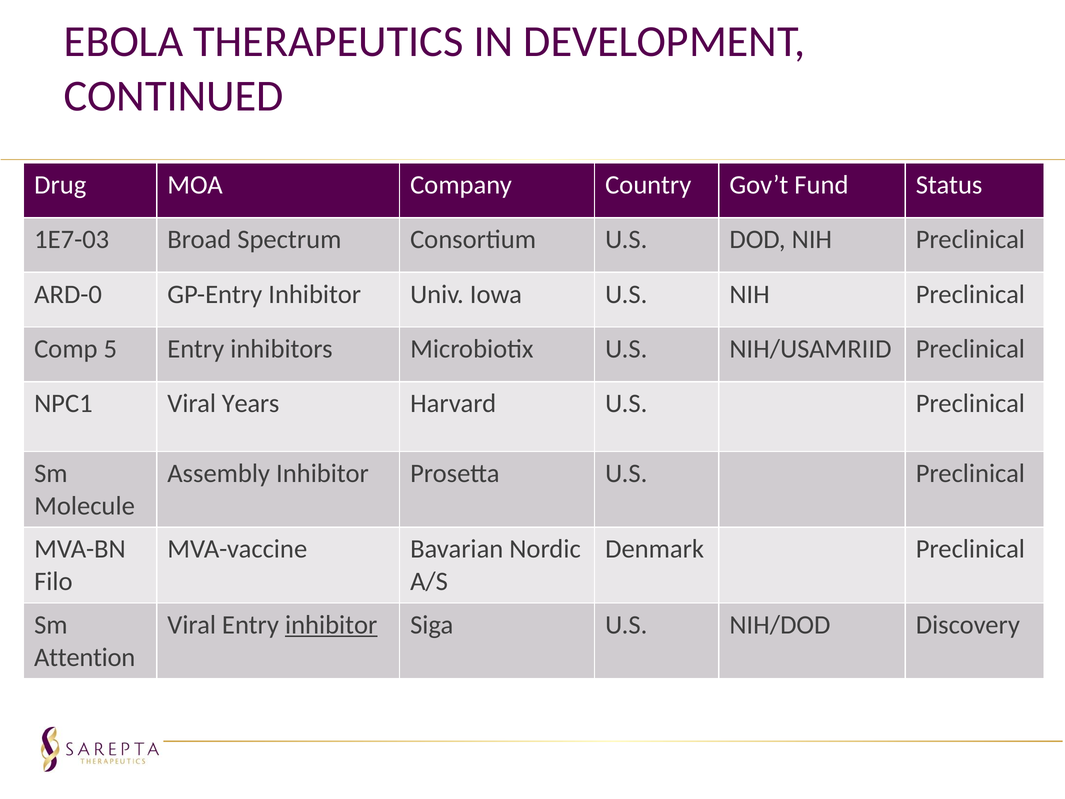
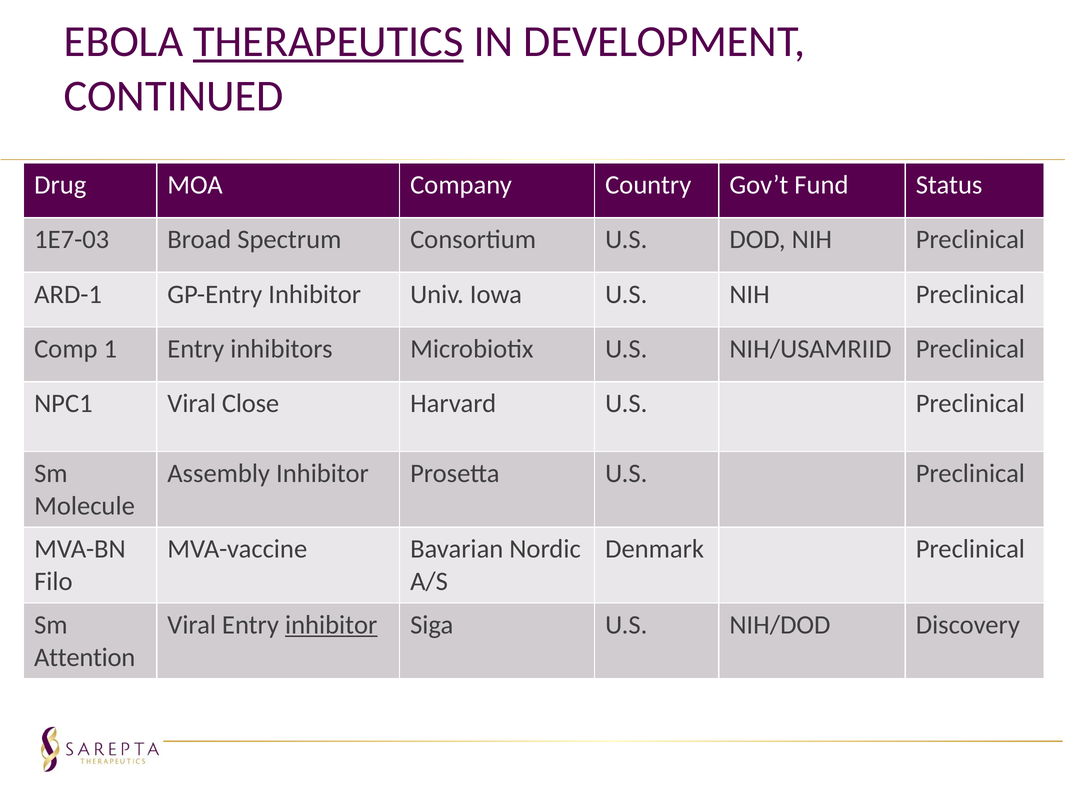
THERAPEUTICS underline: none -> present
ARD-0: ARD-0 -> ARD-1
5: 5 -> 1
Years: Years -> Close
